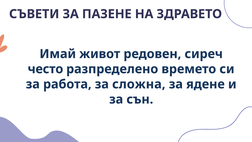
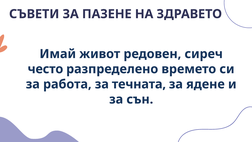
сложна: сложна -> течната
